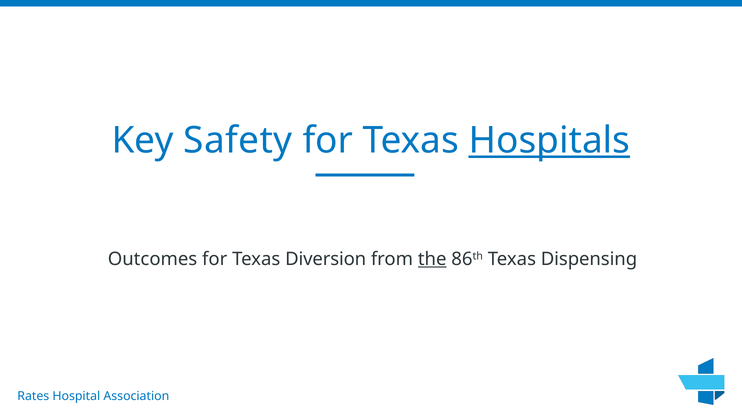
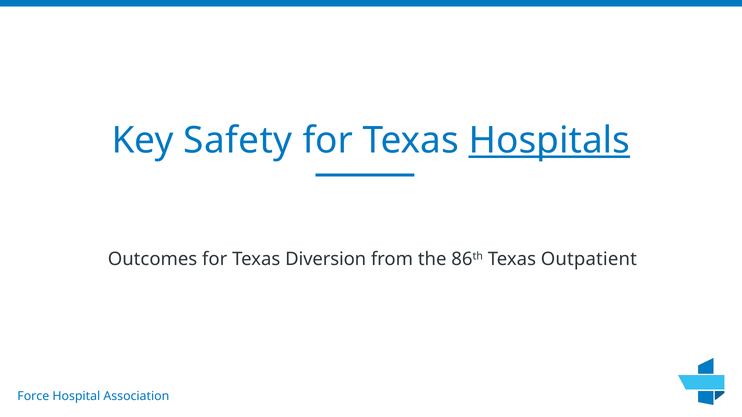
the underline: present -> none
Dispensing: Dispensing -> Outpatient
Rates: Rates -> Force
